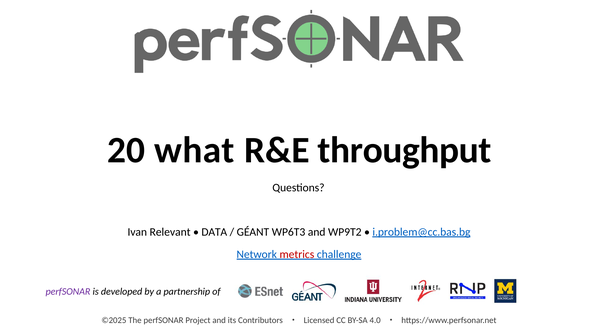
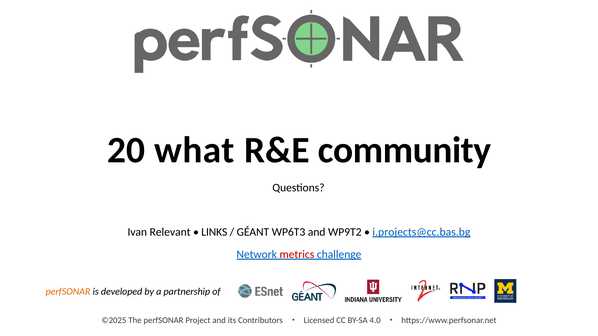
throughput: throughput -> community
DATA: DATA -> LINKS
i.problem@cc.bas.bg: i.problem@cc.bas.bg -> i.projects@cc.bas.bg
perfSONAR at (68, 292) colour: purple -> orange
